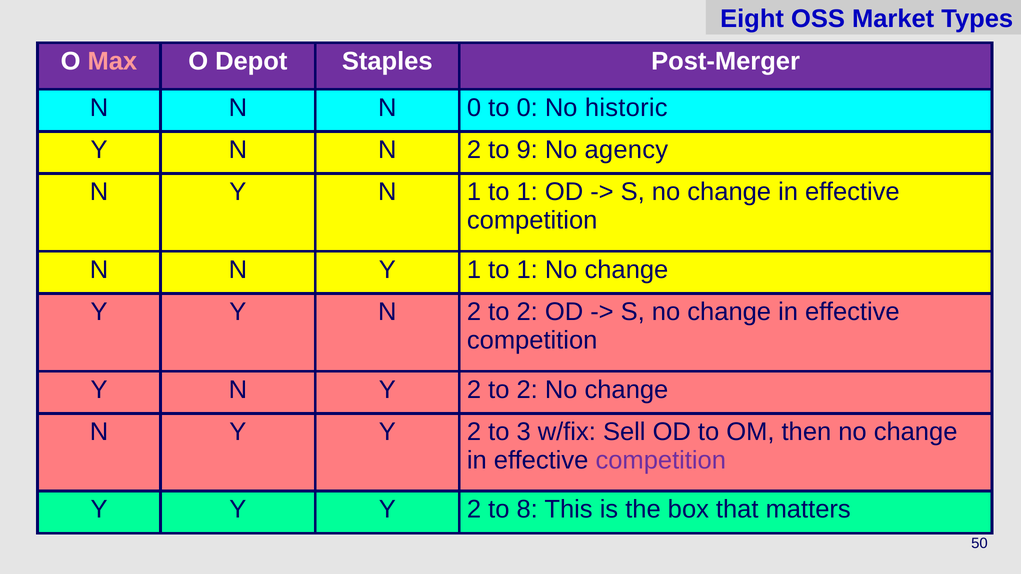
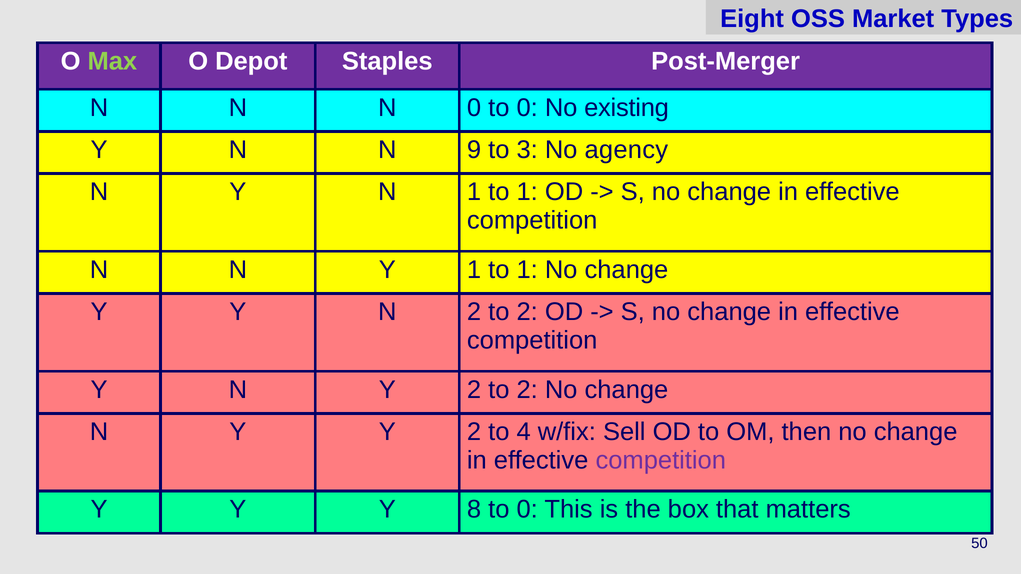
Max colour: pink -> light green
historic: historic -> existing
N N 2: 2 -> 9
9: 9 -> 3
3: 3 -> 4
Y Y Y 2: 2 -> 8
8 at (527, 510): 8 -> 0
